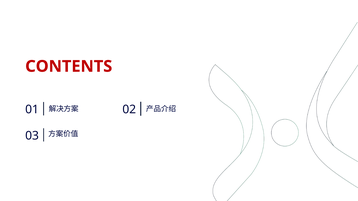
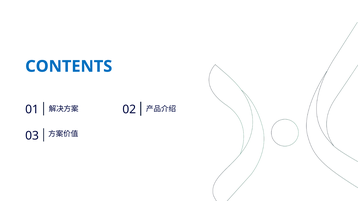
CONTENTS colour: red -> blue
